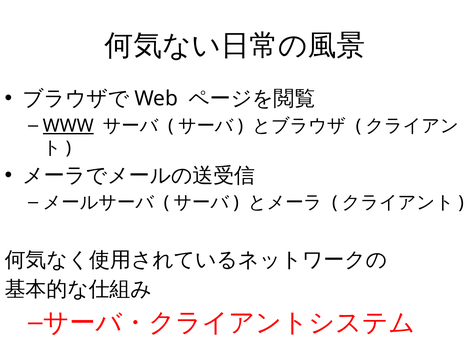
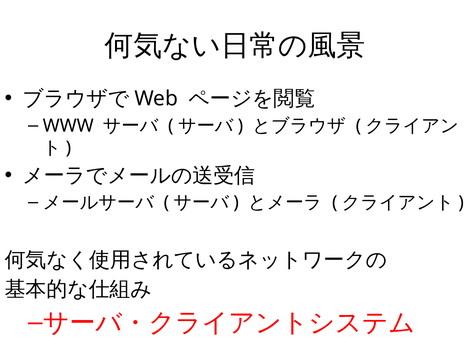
WWW underline: present -> none
